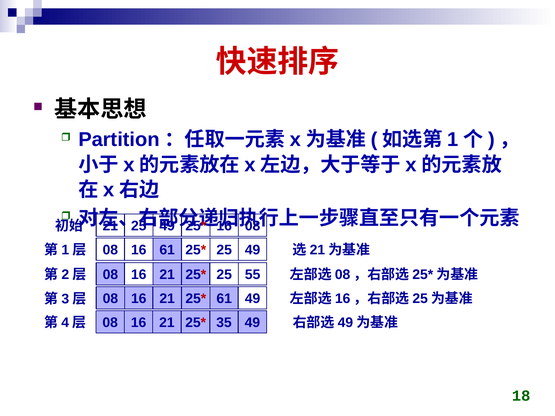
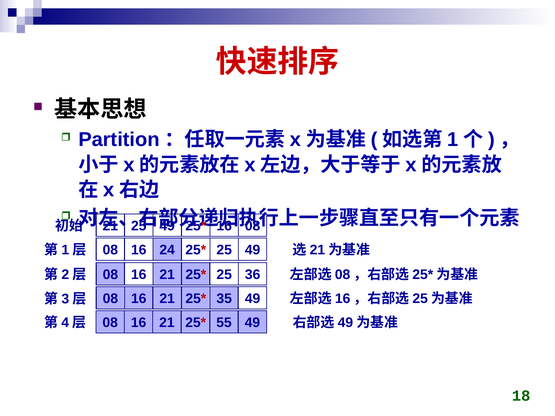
16 61: 61 -> 24
55: 55 -> 36
61 at (224, 299): 61 -> 35
35: 35 -> 55
